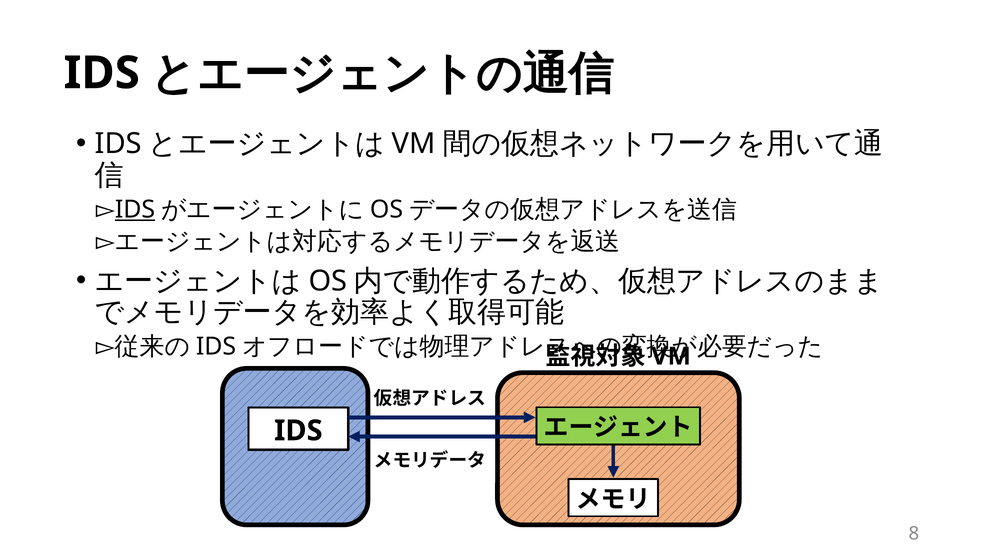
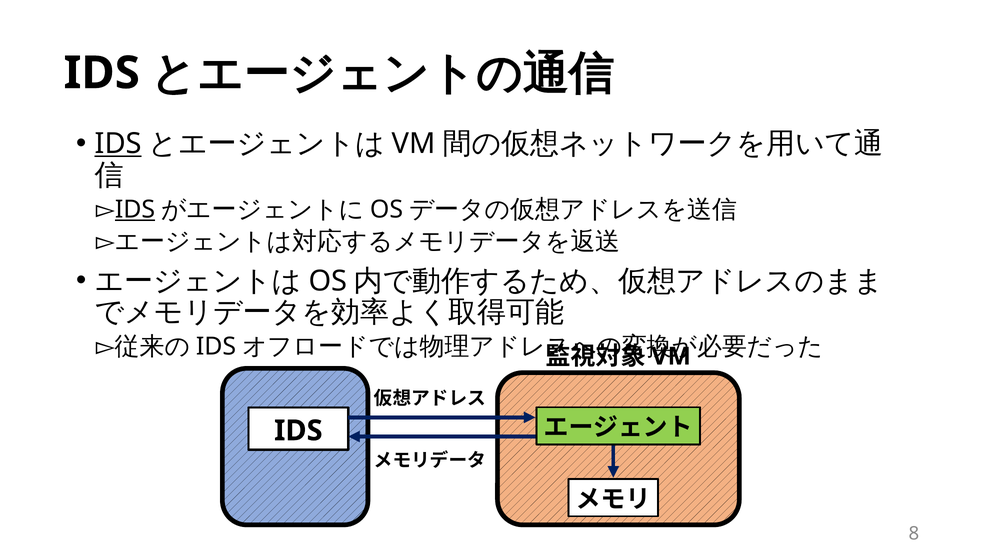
IDS at (118, 144) underline: none -> present
